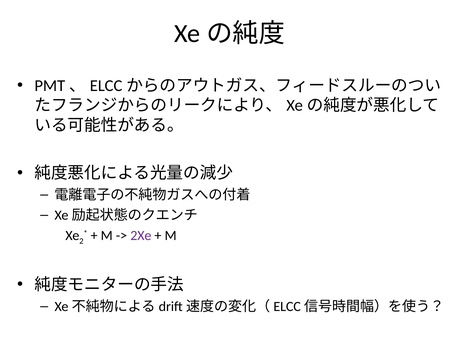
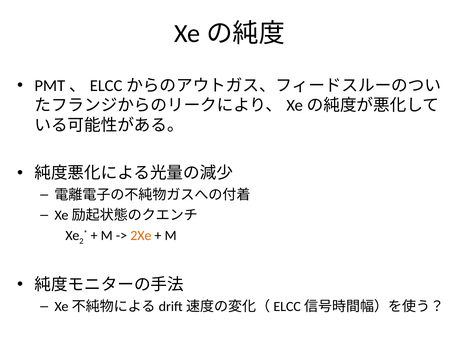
2Xe colour: purple -> orange
